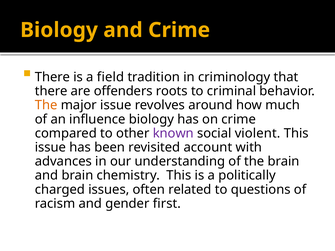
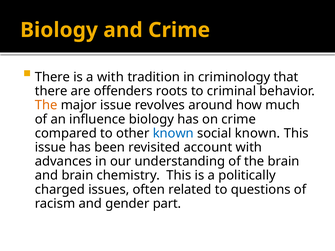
a field: field -> with
known at (173, 133) colour: purple -> blue
social violent: violent -> known
first: first -> part
